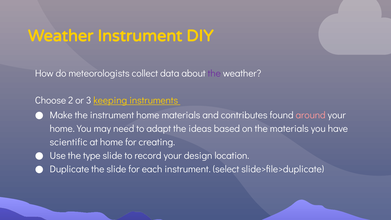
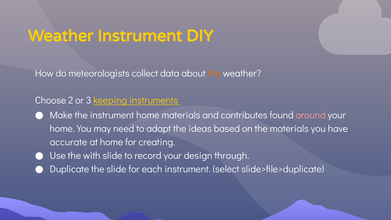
the at (214, 73) colour: purple -> orange
scientific: scientific -> accurate
type: type -> with
location: location -> through
